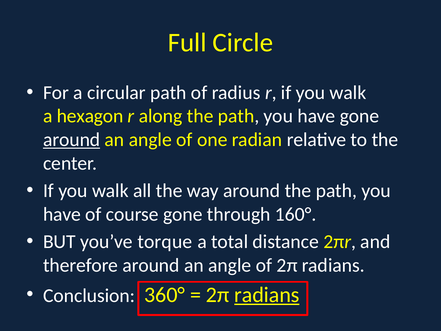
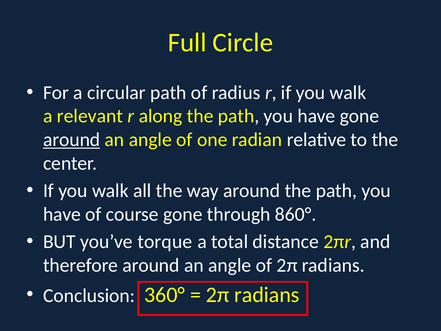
hexagon: hexagon -> relevant
160°: 160° -> 860°
radians at (267, 295) underline: present -> none
